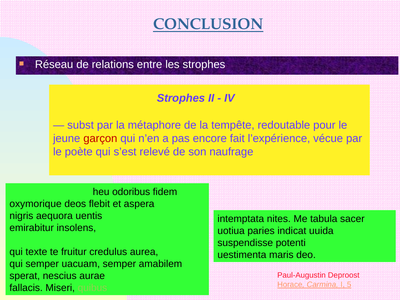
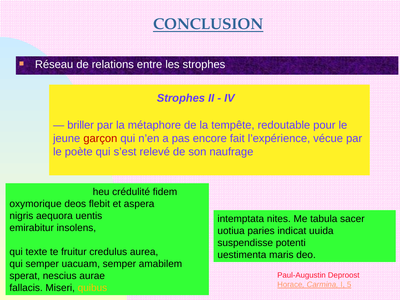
subst: subst -> briller
odoribus: odoribus -> crédulité
quibus colour: light green -> yellow
